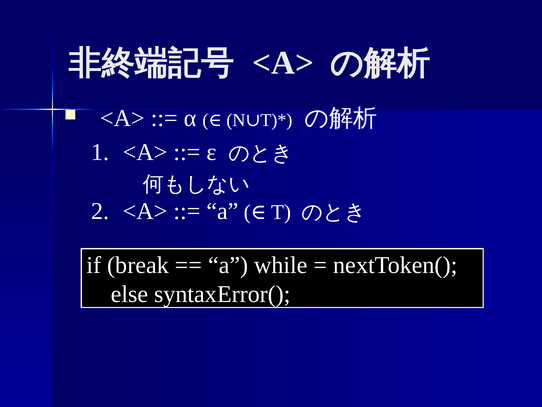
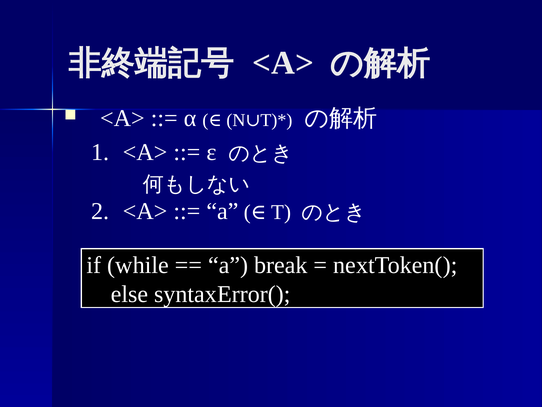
break: break -> while
while: while -> break
